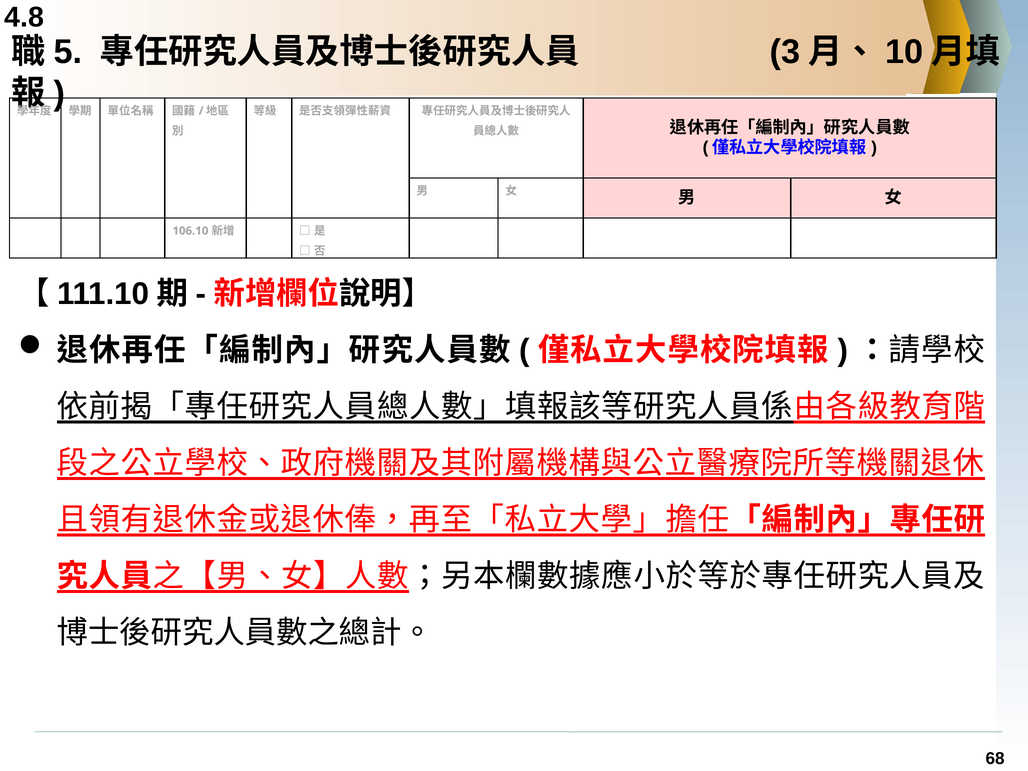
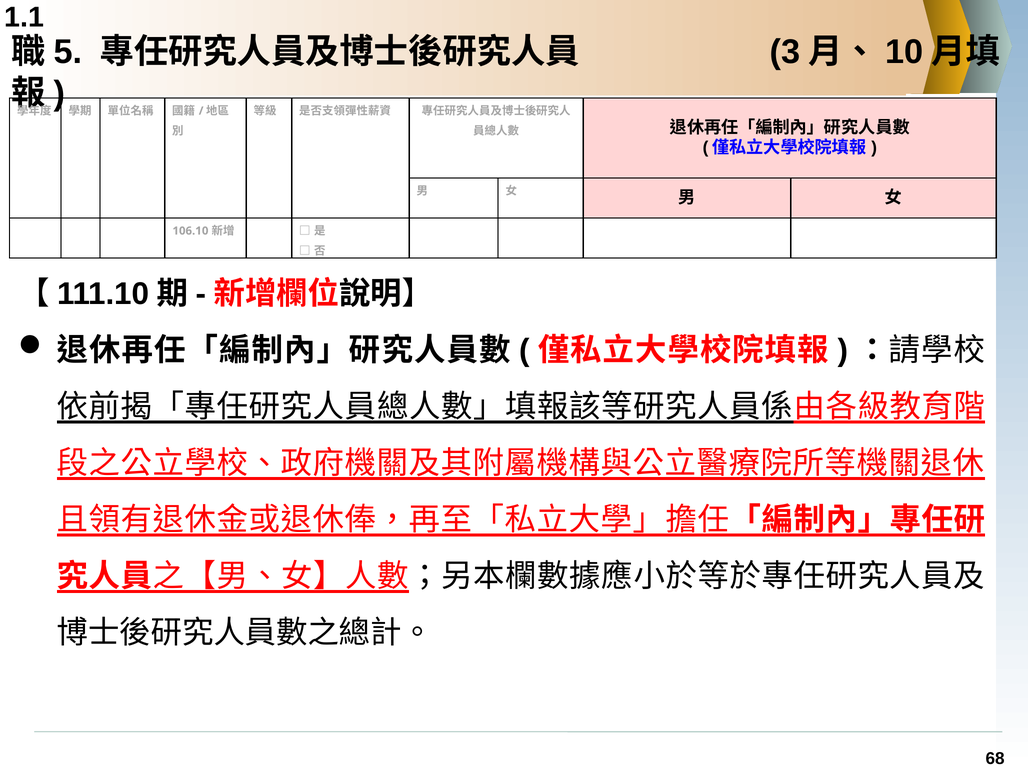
4.8: 4.8 -> 1.1
